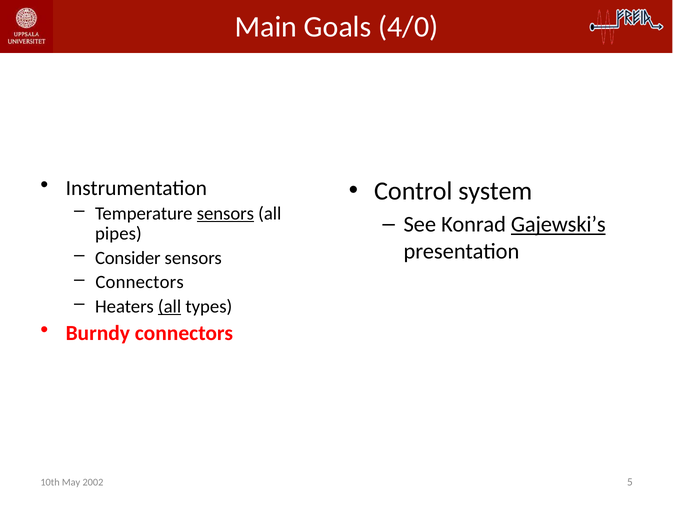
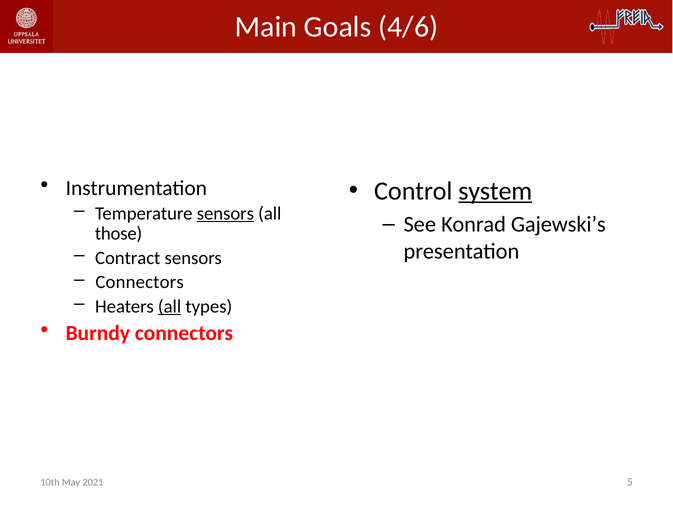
4/0: 4/0 -> 4/6
system underline: none -> present
Gajewski’s underline: present -> none
pipes: pipes -> those
Consider: Consider -> Contract
2002: 2002 -> 2021
